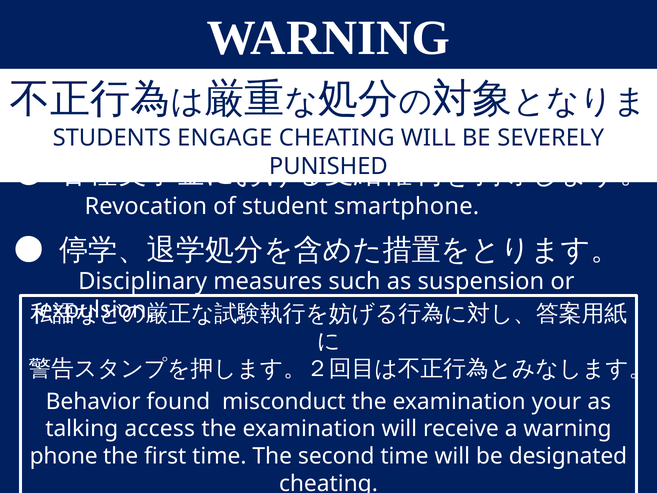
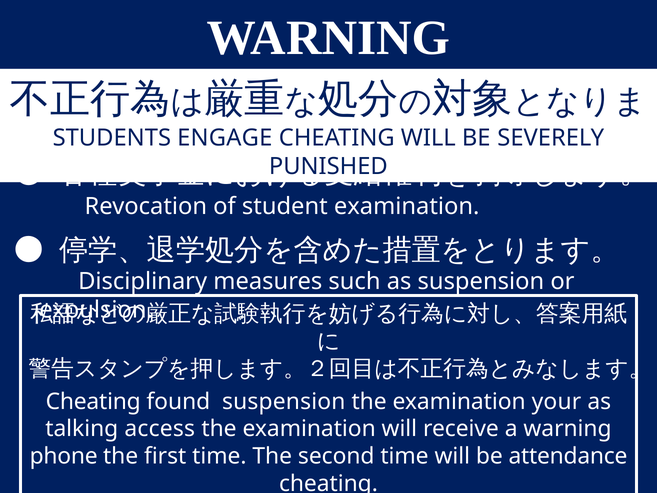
student smartphone: smartphone -> examination
Behavior at (93, 401): Behavior -> Cheating
found misconduct: misconduct -> suspension
designated: designated -> attendance
